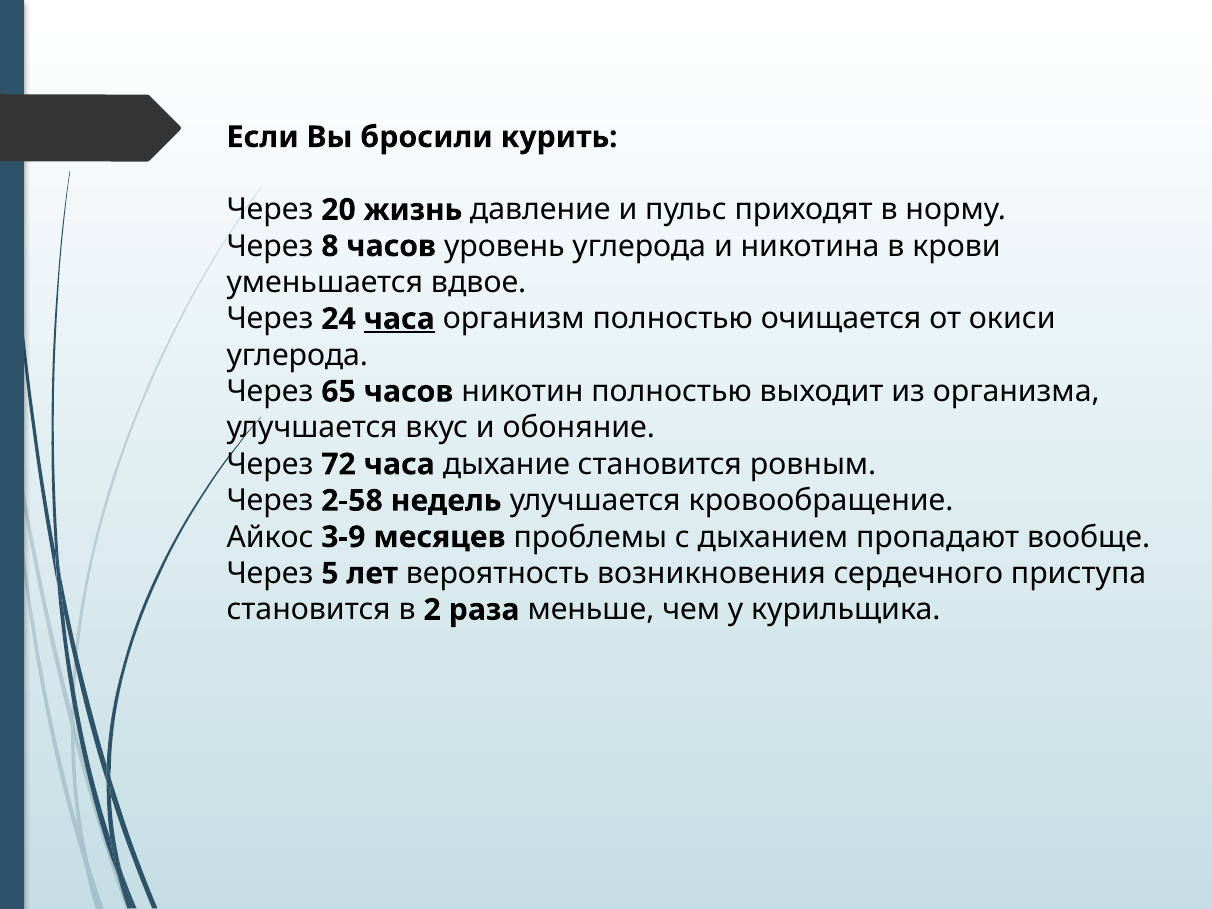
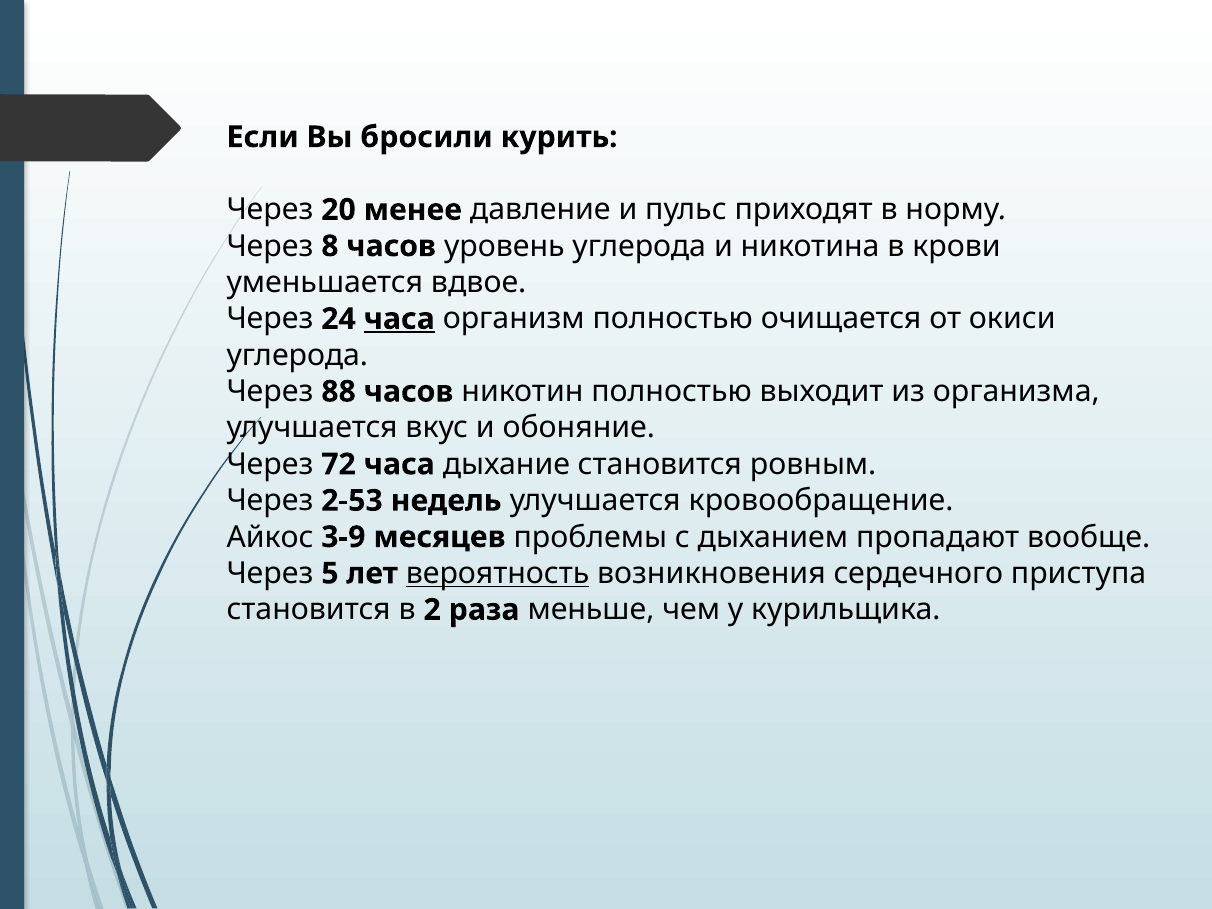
жизнь: жизнь -> менее
65: 65 -> 88
2-58: 2-58 -> 2-53
вероятность underline: none -> present
